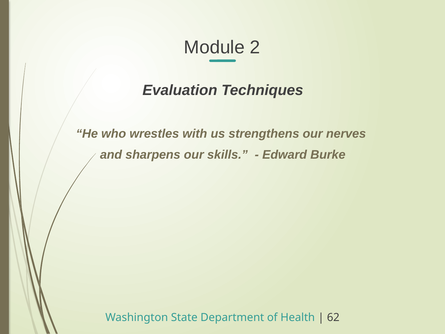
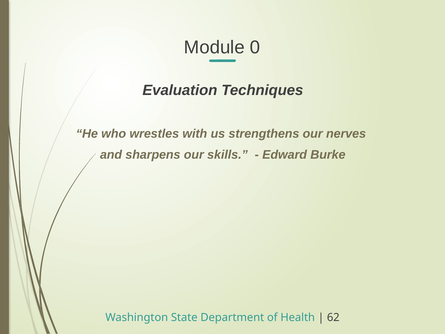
2: 2 -> 0
